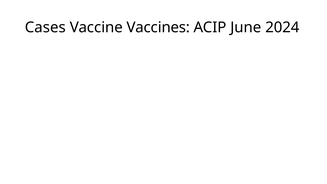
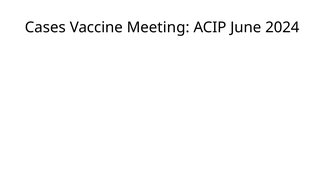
Vaccines: Vaccines -> Meeting
